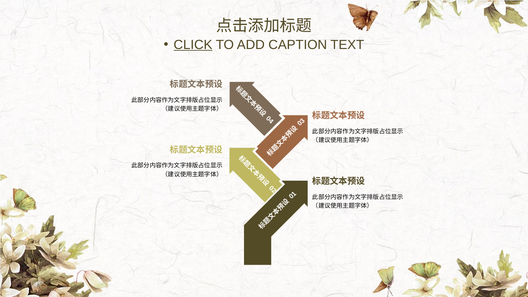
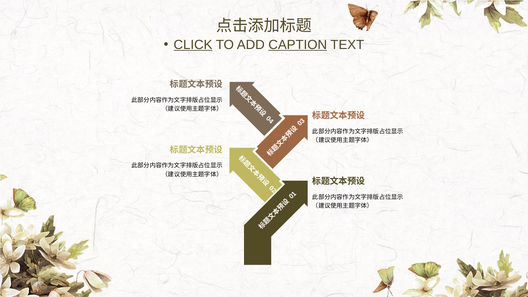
CAPTION underline: none -> present
